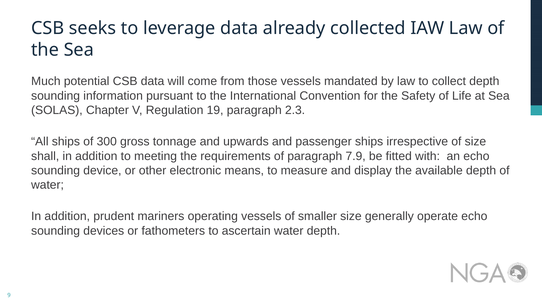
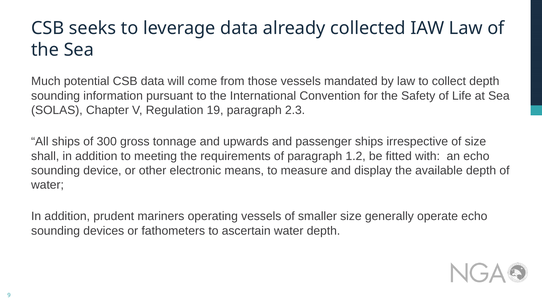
7.9: 7.9 -> 1.2
